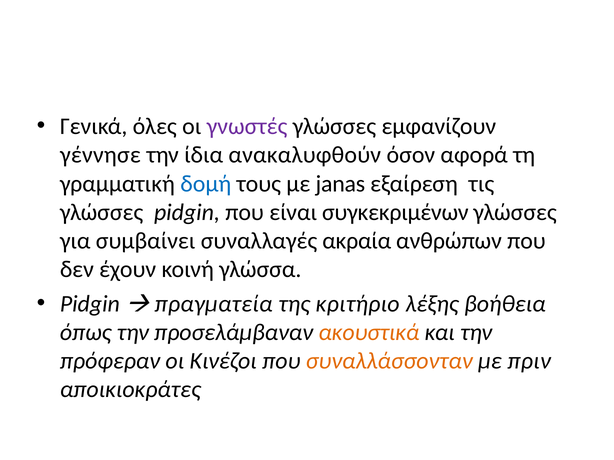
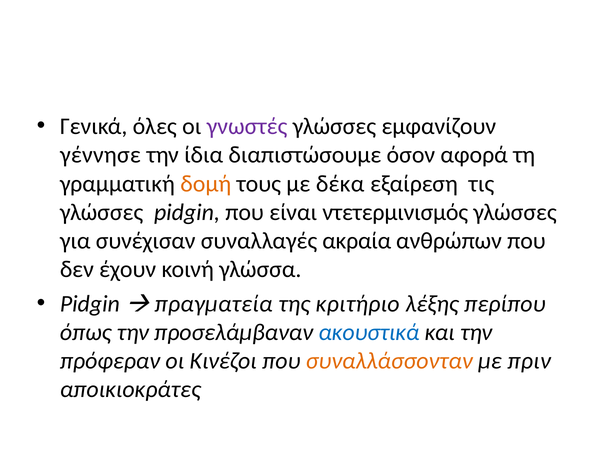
ανακαλυφθούν: ανακαλυφθούν -> διαπιστώσουμε
δομή colour: blue -> orange
janas: janas -> δέκα
συγκεκριμένων: συγκεκριμένων -> ντετερμινισμός
συμβαίνει: συμβαίνει -> συνέχισαν
βοήθεια: βοήθεια -> περίπου
ακουστικά colour: orange -> blue
